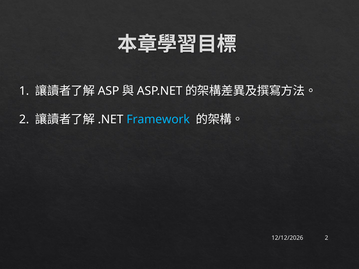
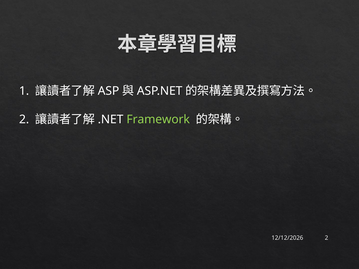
Framework colour: light blue -> light green
